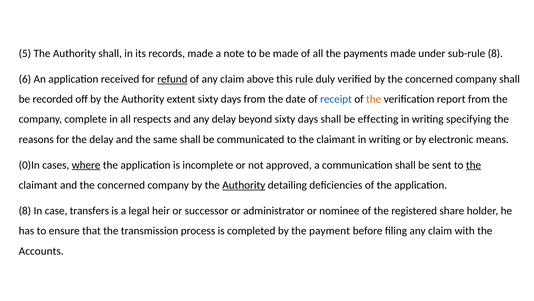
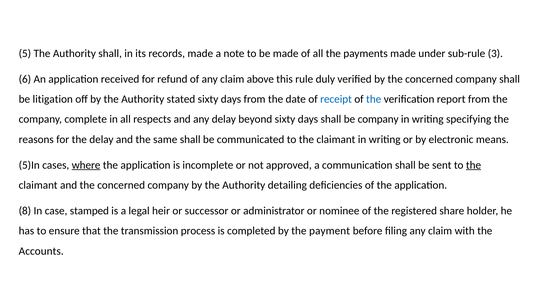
sub-rule 8: 8 -> 3
refund underline: present -> none
recorded: recorded -> litigation
extent: extent -> stated
the at (374, 99) colour: orange -> blue
be effecting: effecting -> company
0)In: 0)In -> 5)In
Authority at (244, 185) underline: present -> none
transfers: transfers -> stamped
